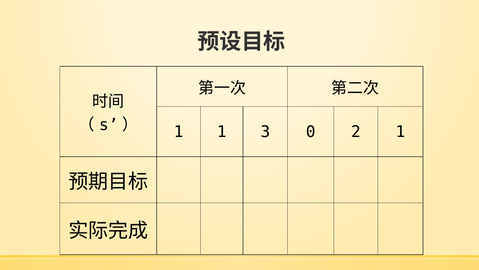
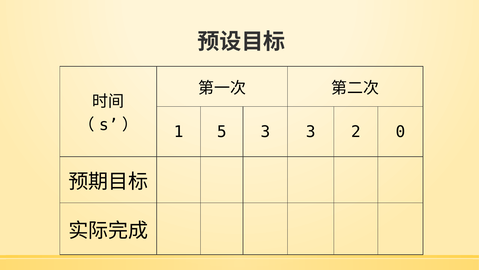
1 1: 1 -> 5
3 0: 0 -> 3
2 1: 1 -> 0
